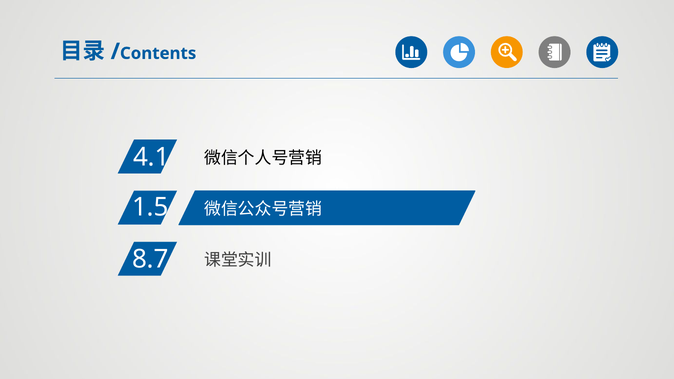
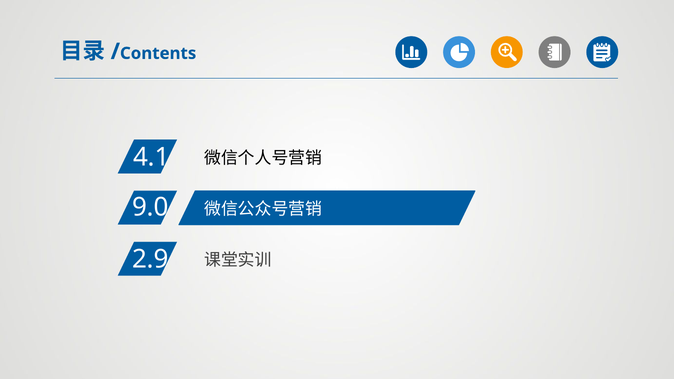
1.5: 1.5 -> 9.0
8.7: 8.7 -> 2.9
